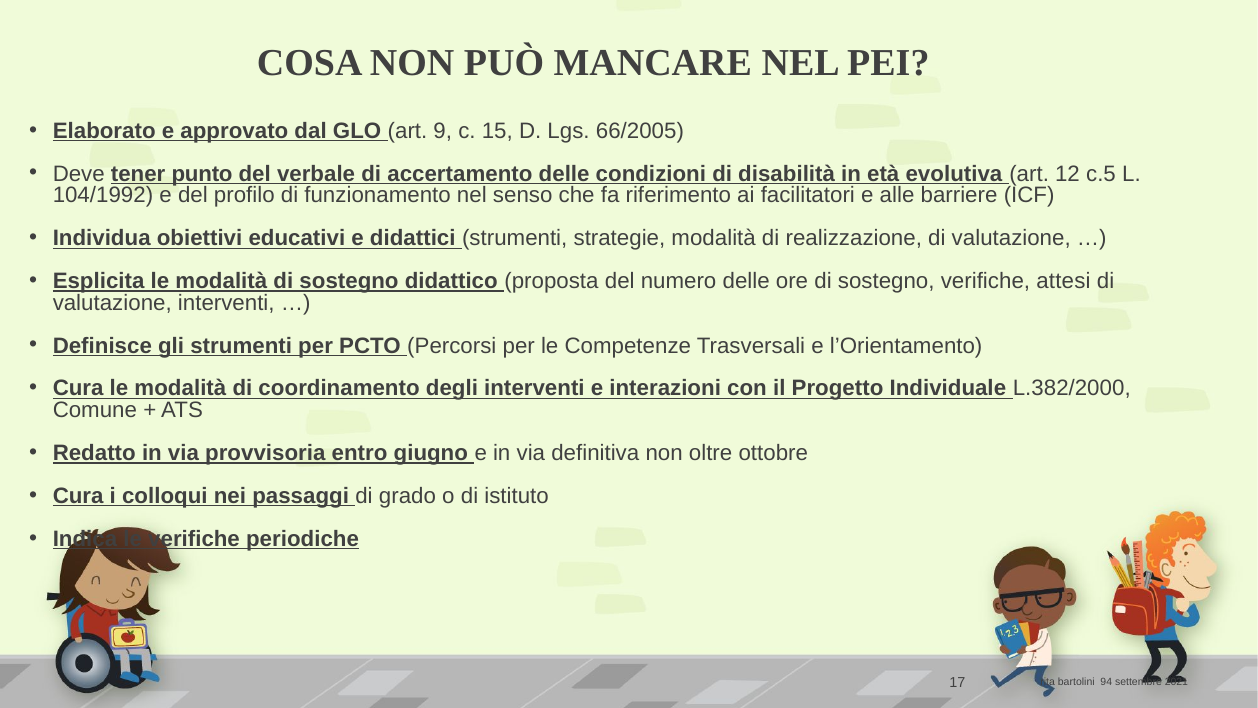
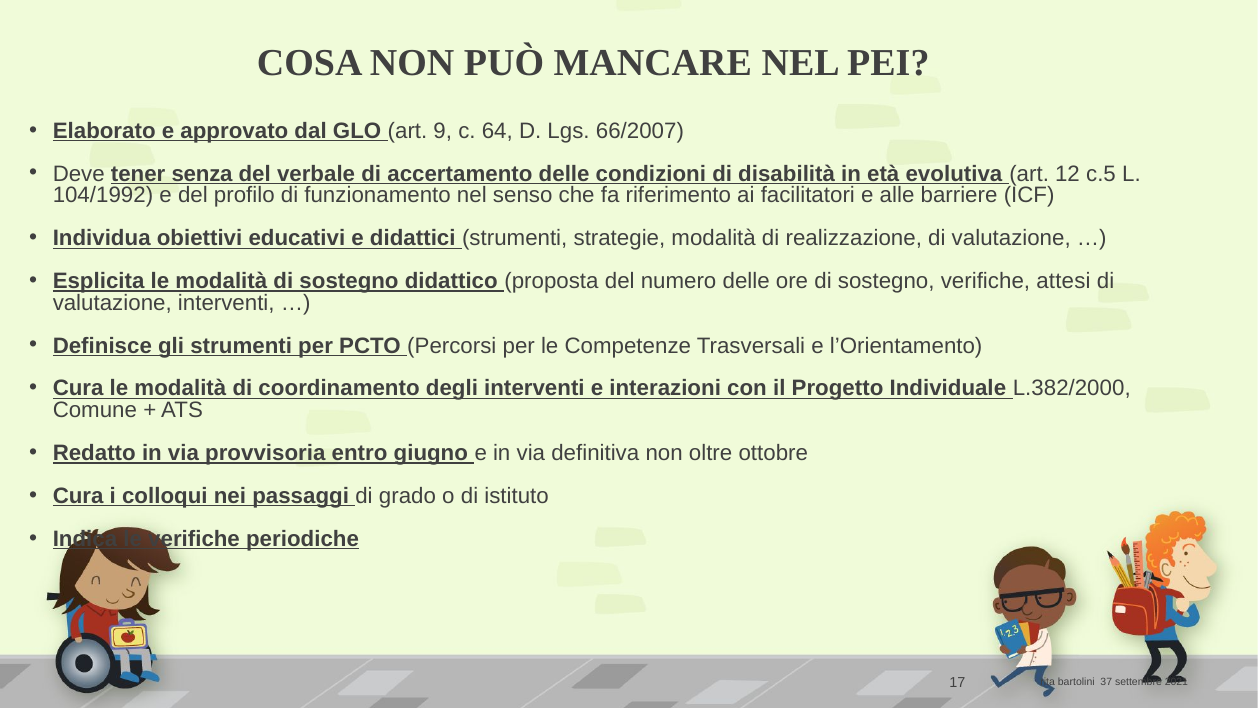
15: 15 -> 64
66/2005: 66/2005 -> 66/2007
punto: punto -> senza
94: 94 -> 37
